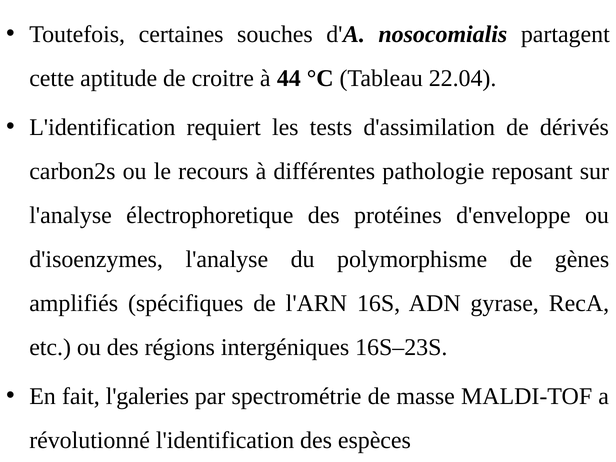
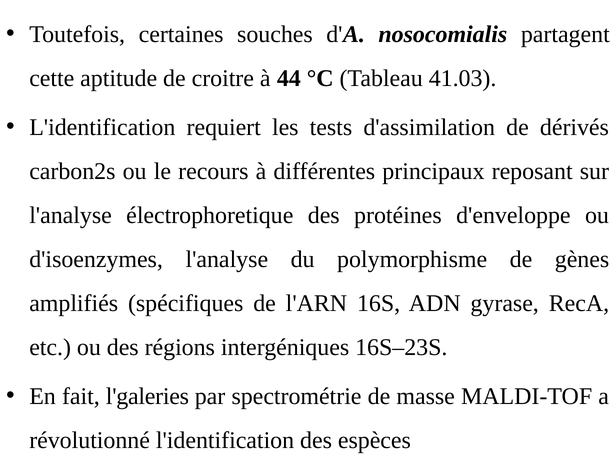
22.04: 22.04 -> 41.03
pathologie: pathologie -> principaux
